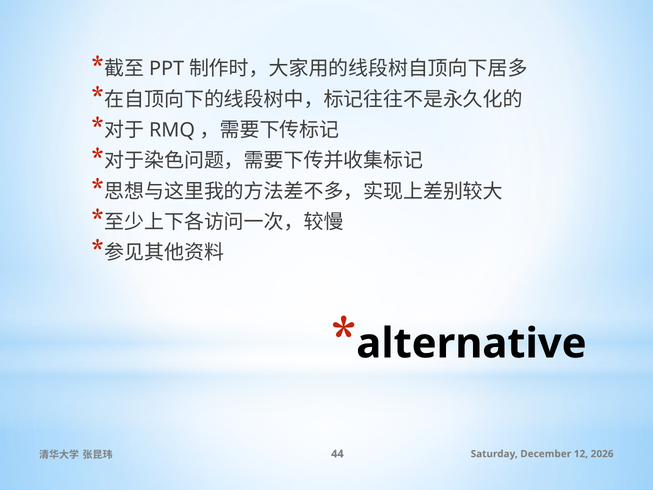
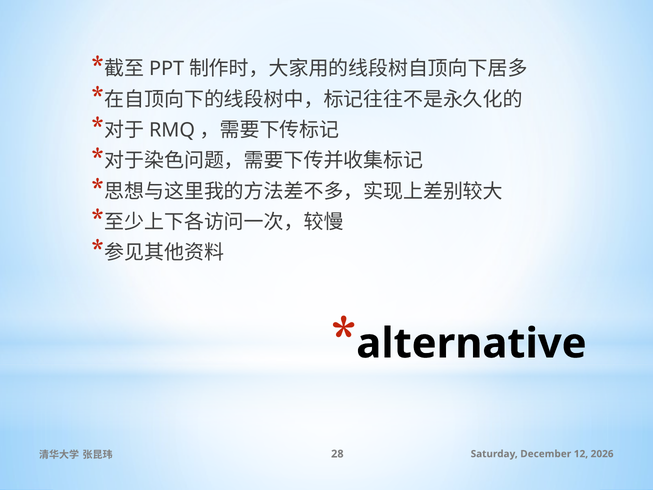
44: 44 -> 28
